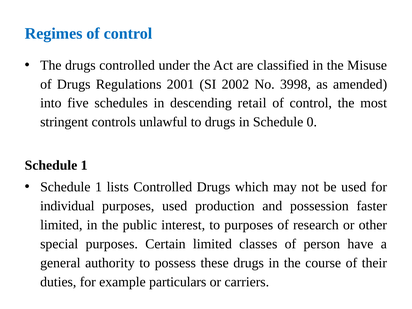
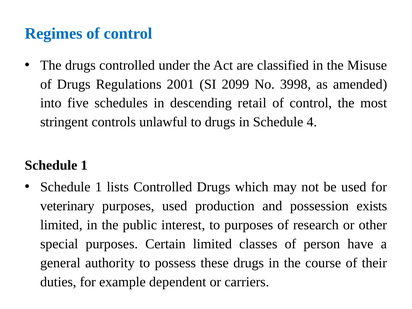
2002: 2002 -> 2099
0: 0 -> 4
individual: individual -> veterinary
faster: faster -> exists
particulars: particulars -> dependent
